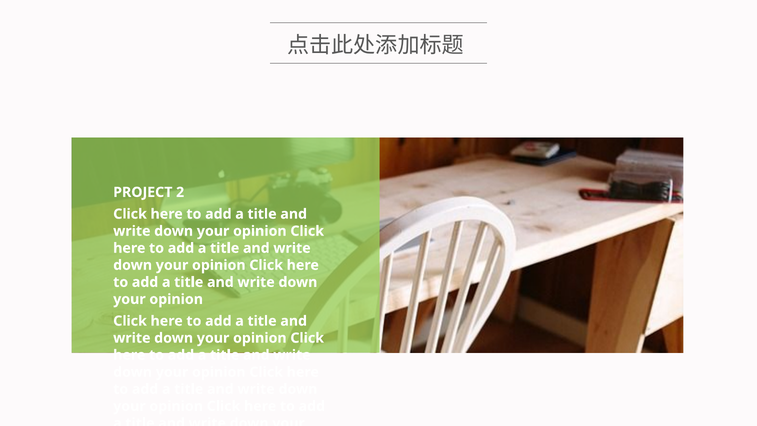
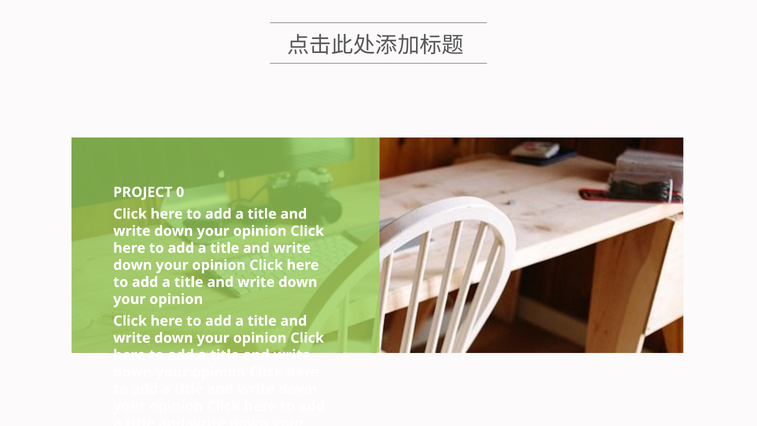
2: 2 -> 0
